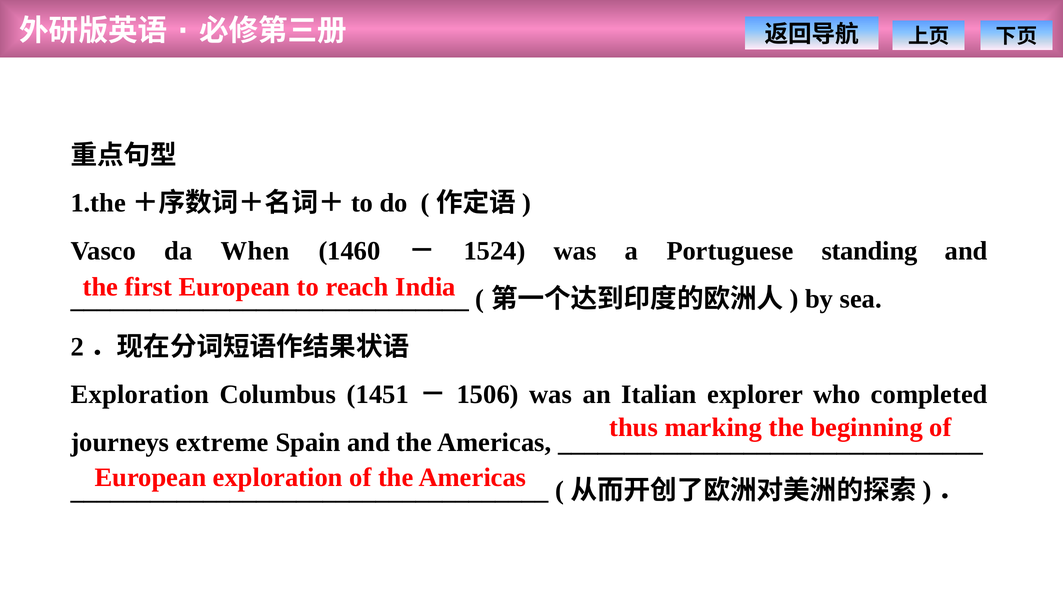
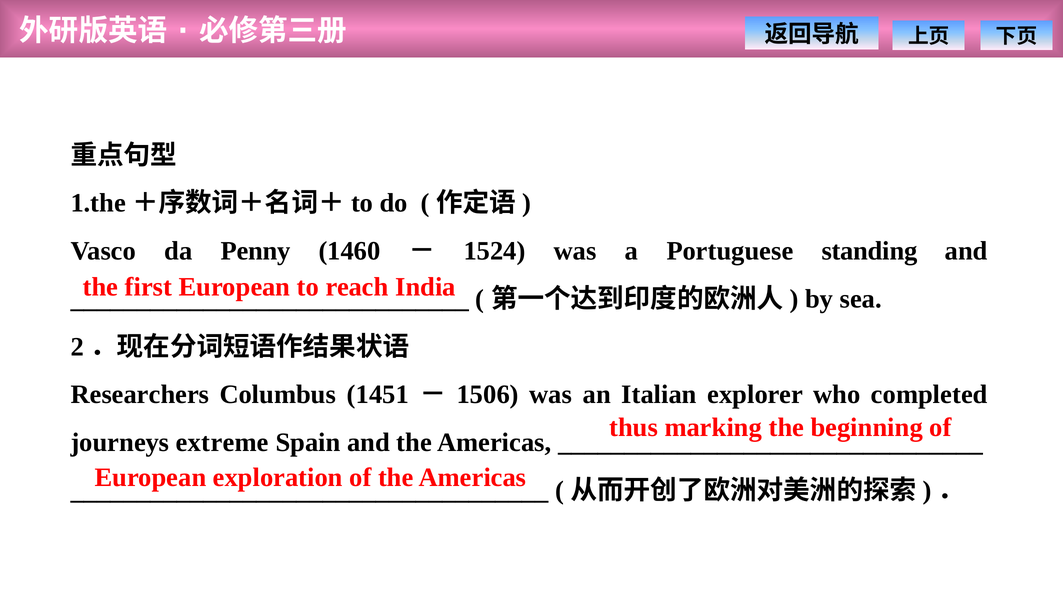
When: When -> Penny
Exploration at (140, 395): Exploration -> Researchers
